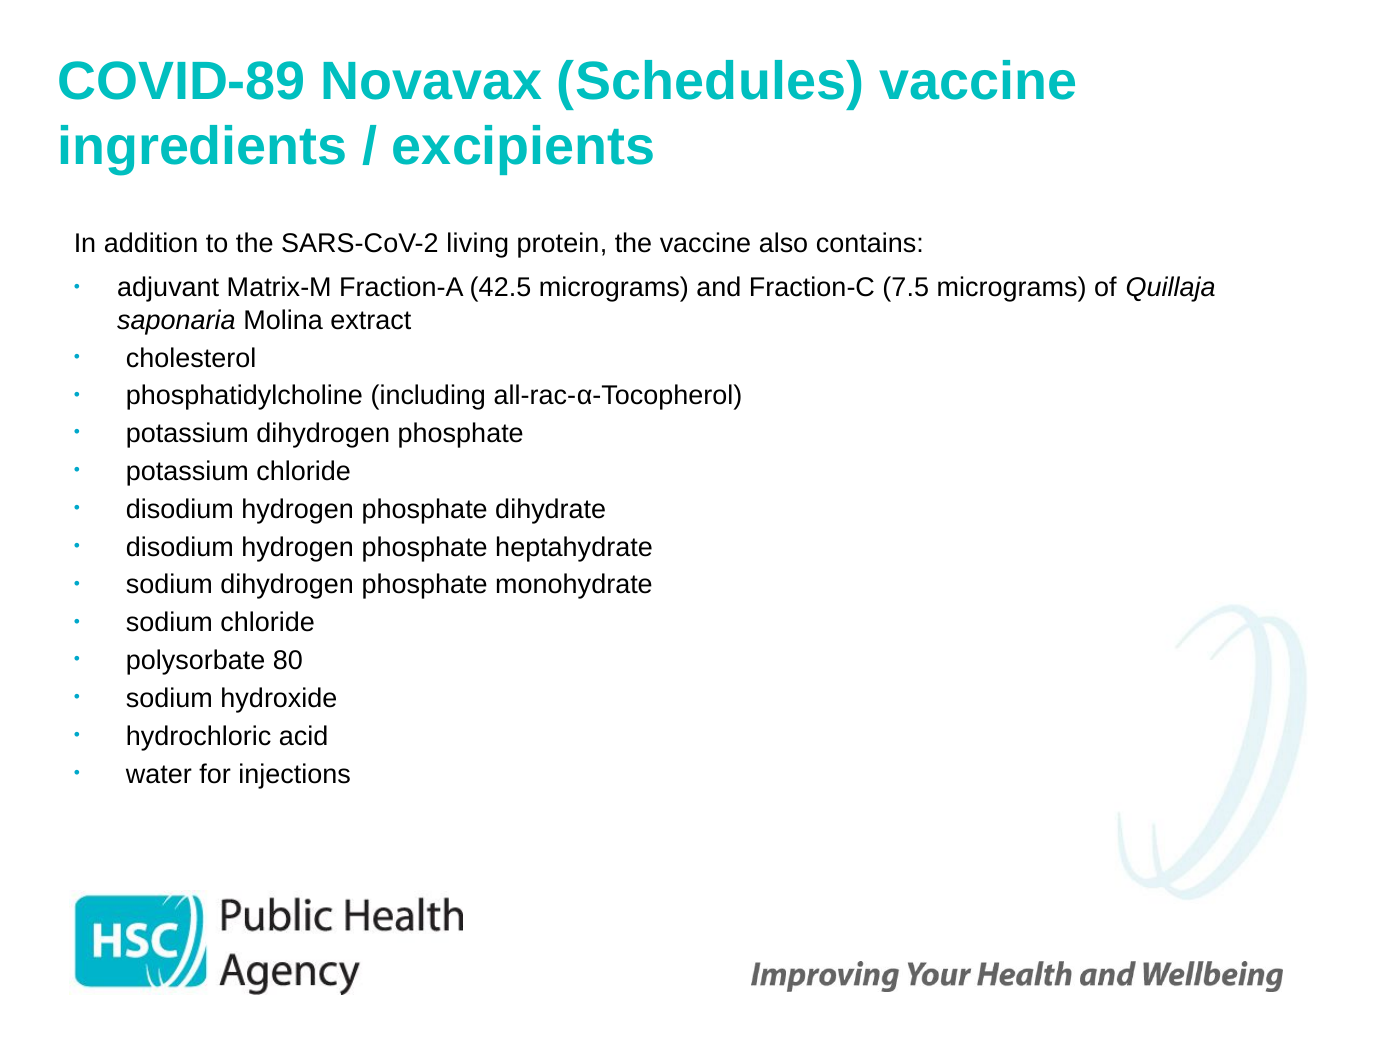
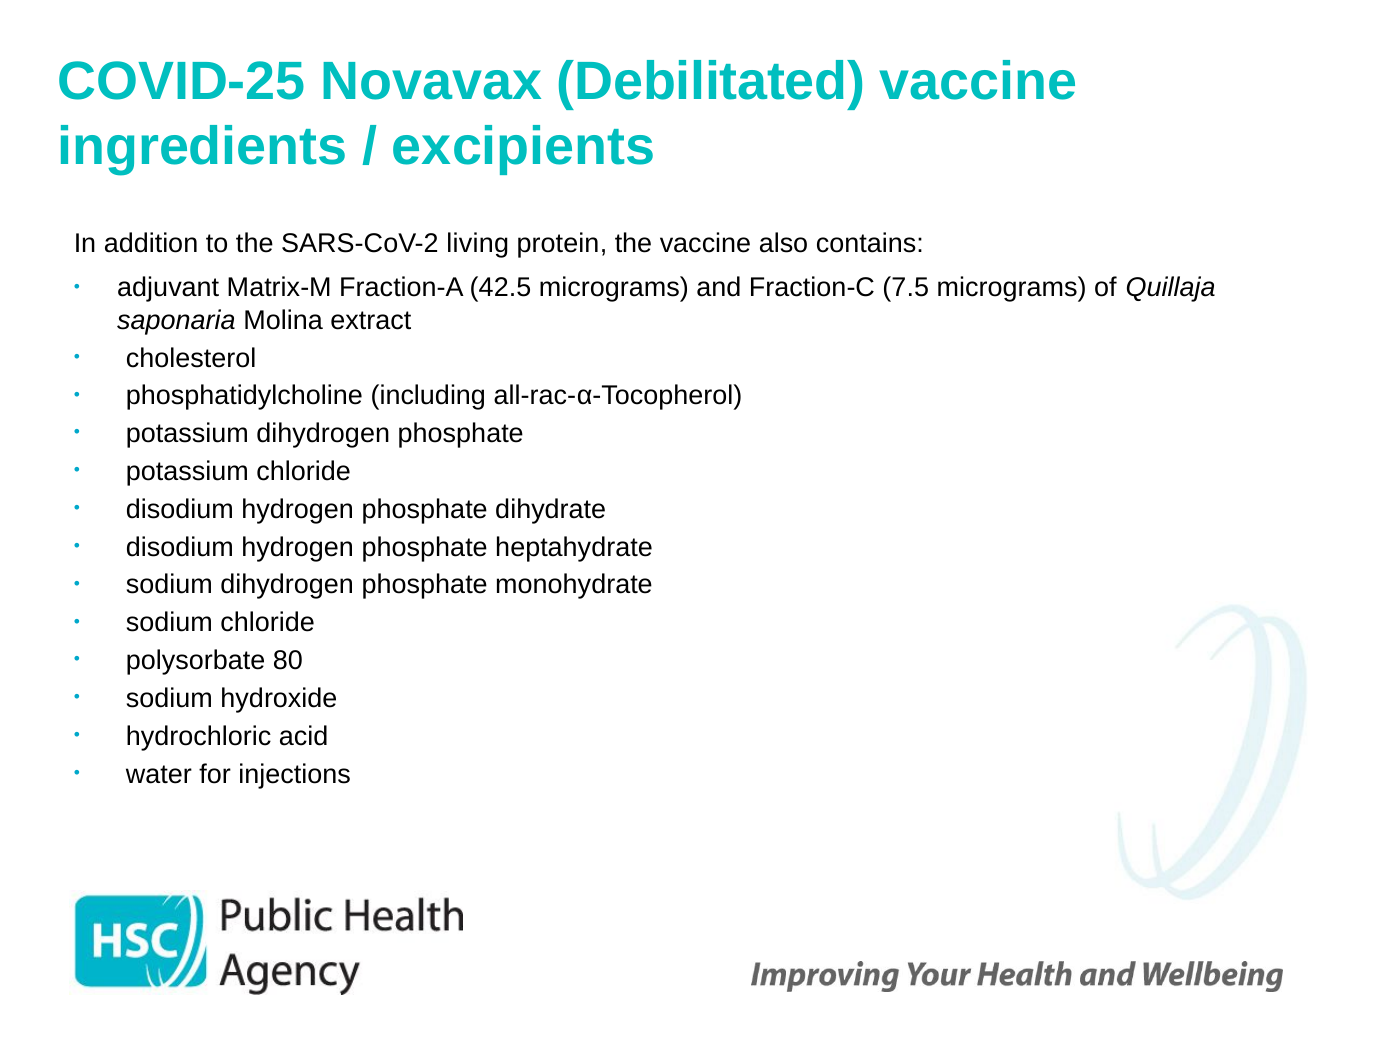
COVID-89: COVID-89 -> COVID-25
Schedules: Schedules -> Debilitated
